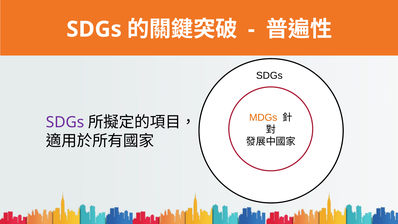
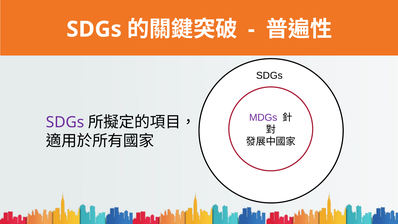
MDGs colour: orange -> purple
